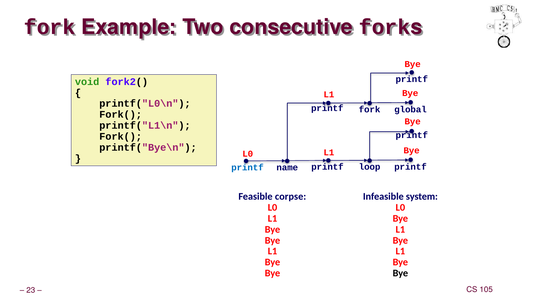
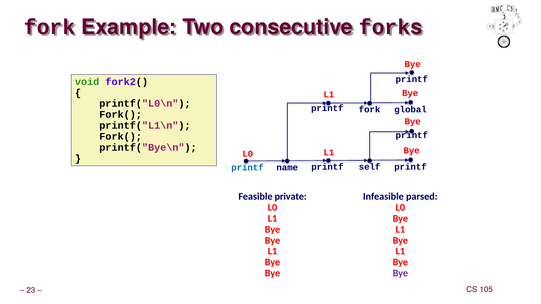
loop: loop -> self
corpse: corpse -> private
system: system -> parsed
Bye at (400, 273) colour: black -> purple
